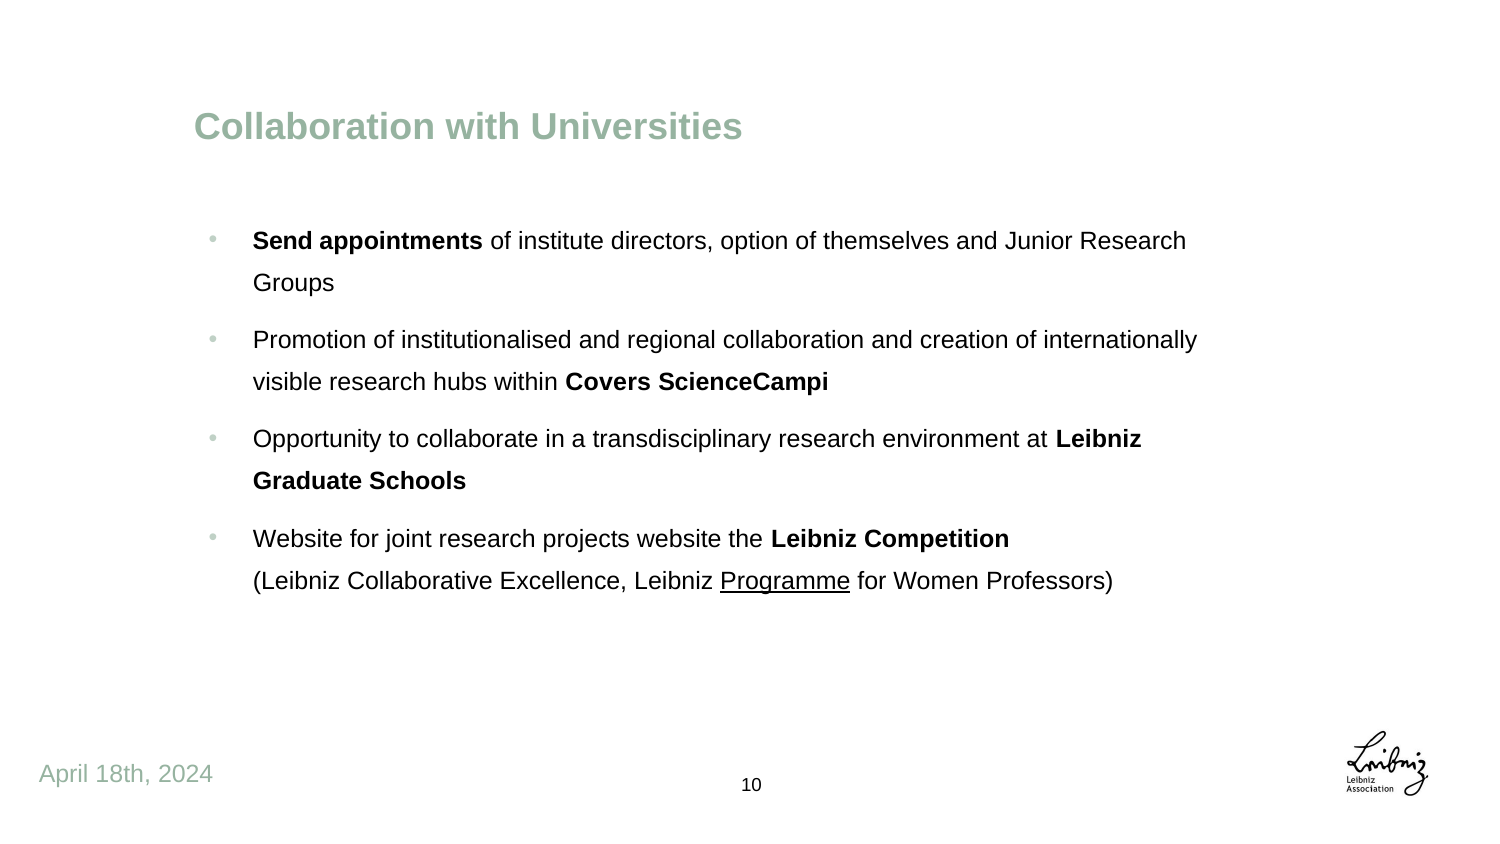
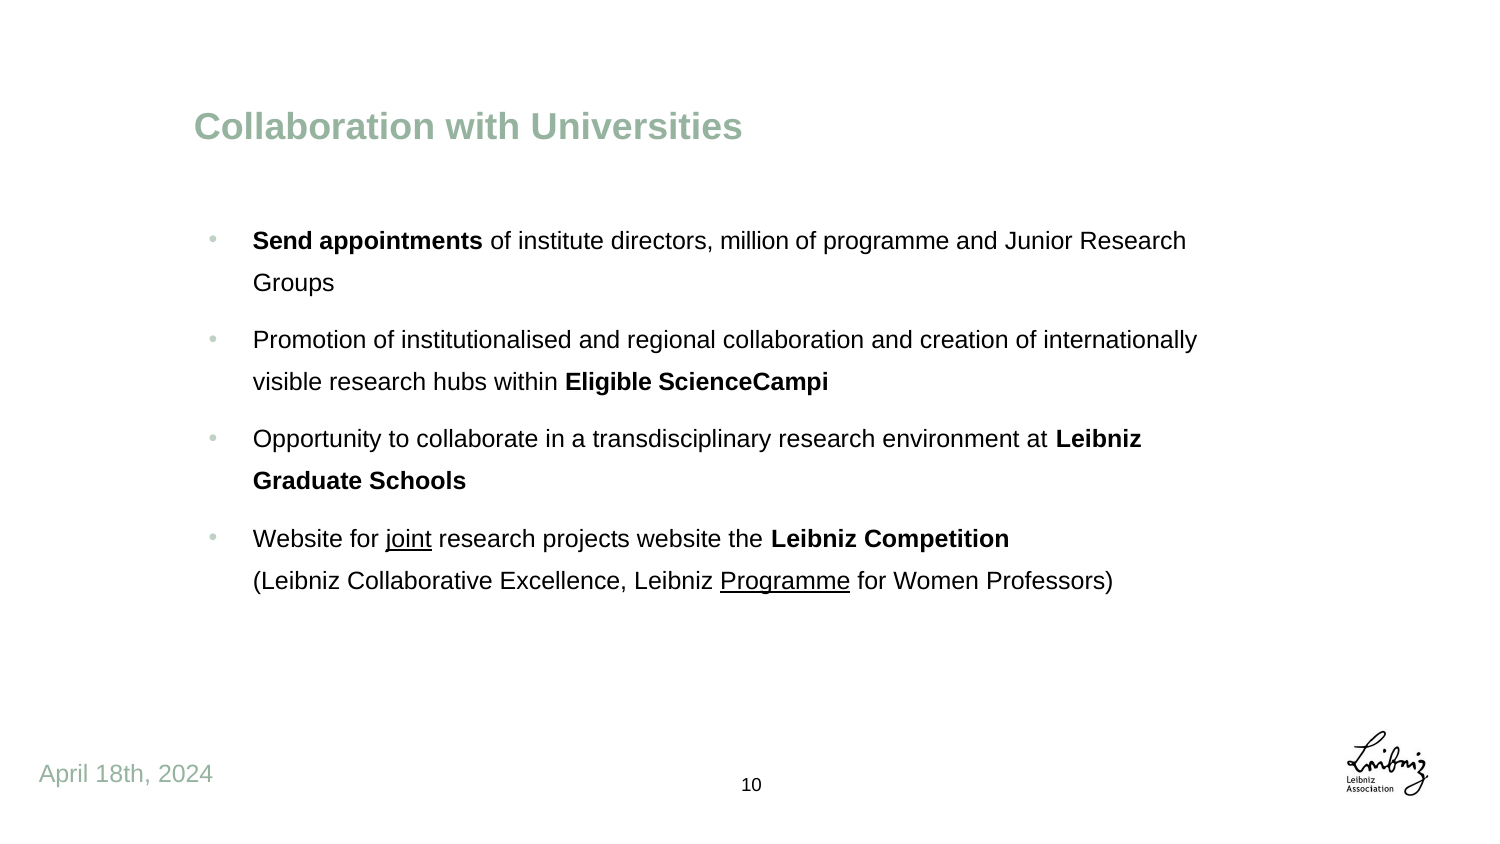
option: option -> million
of themselves: themselves -> programme
Covers: Covers -> Eligible
joint underline: none -> present
